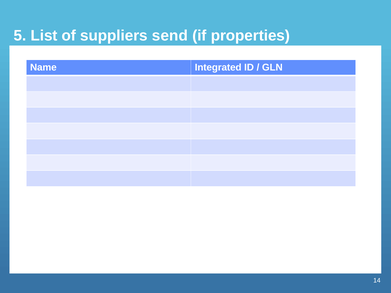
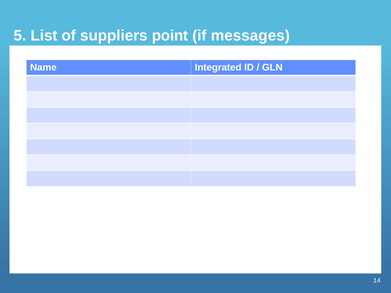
send: send -> point
properties: properties -> messages
